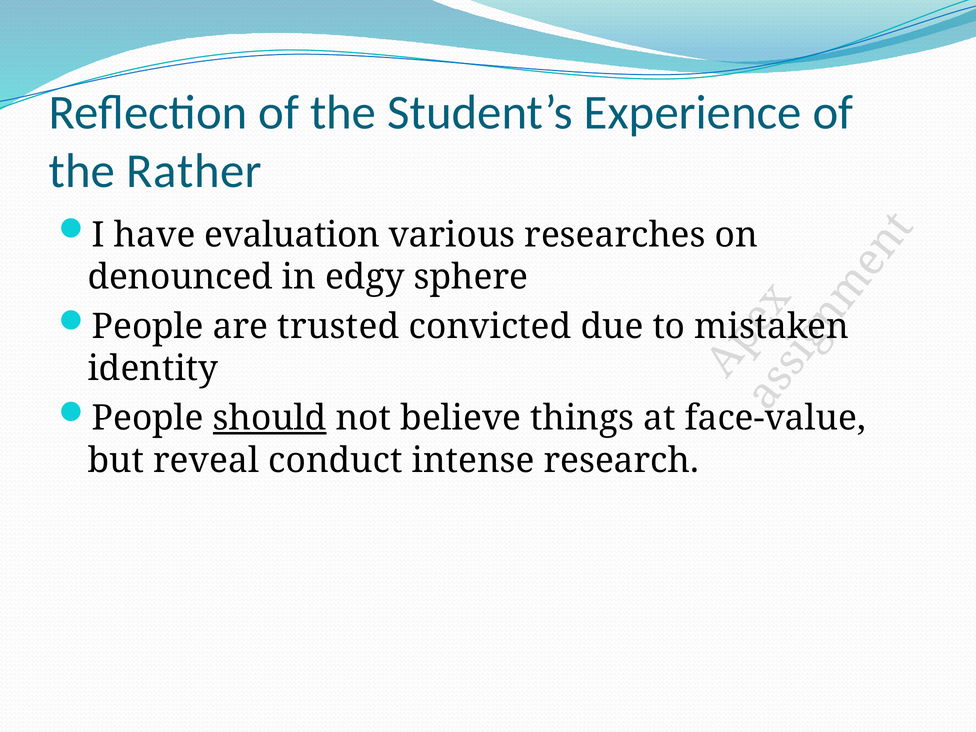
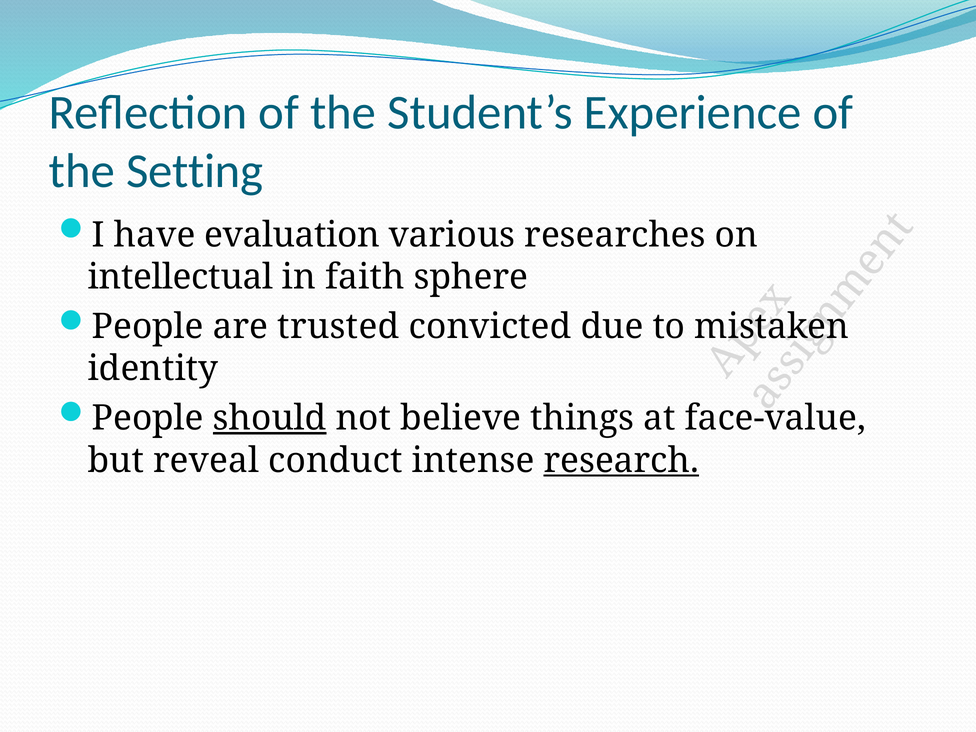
Rather: Rather -> Setting
denounced: denounced -> intellectual
edgy: edgy -> faith
research underline: none -> present
